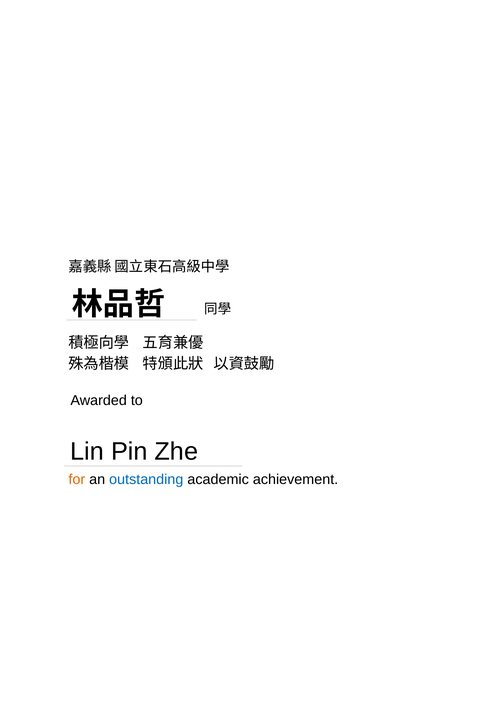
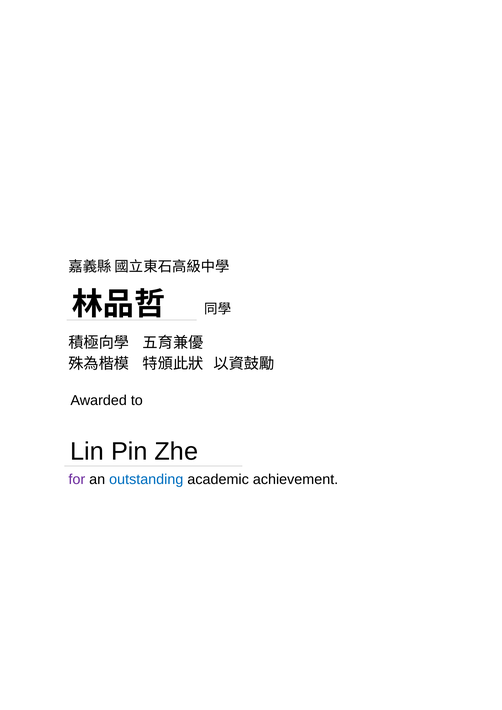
for colour: orange -> purple
